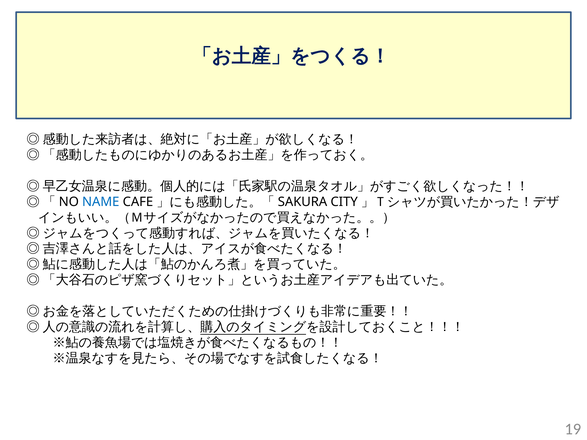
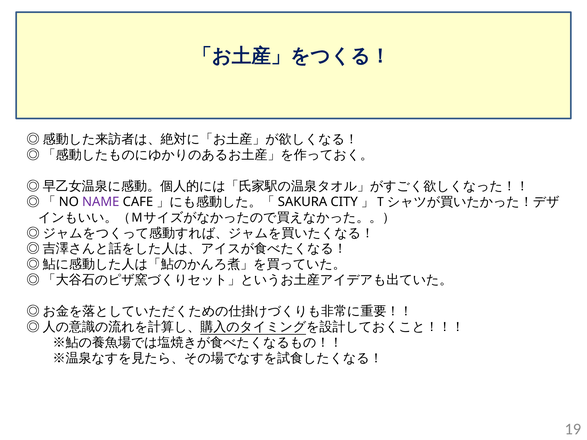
NAME colour: blue -> purple
